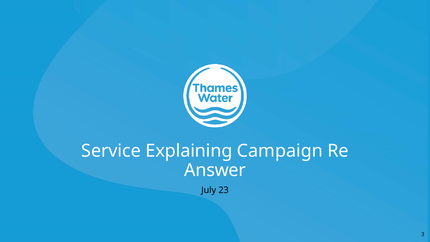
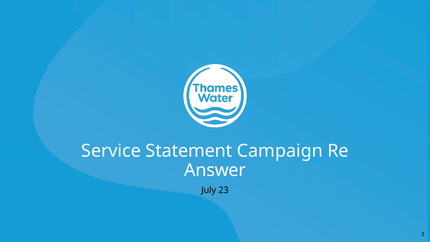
Explaining: Explaining -> Statement
